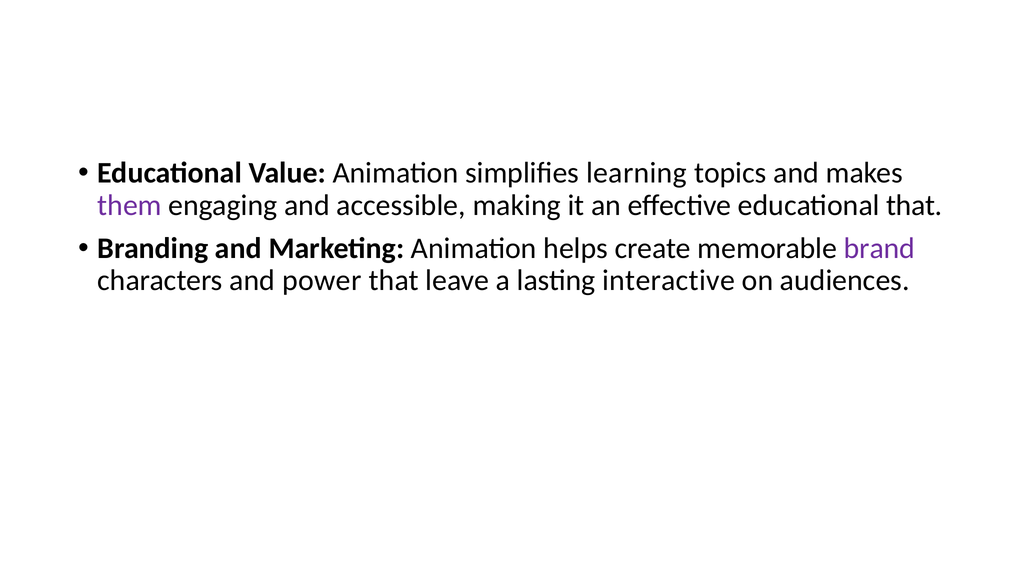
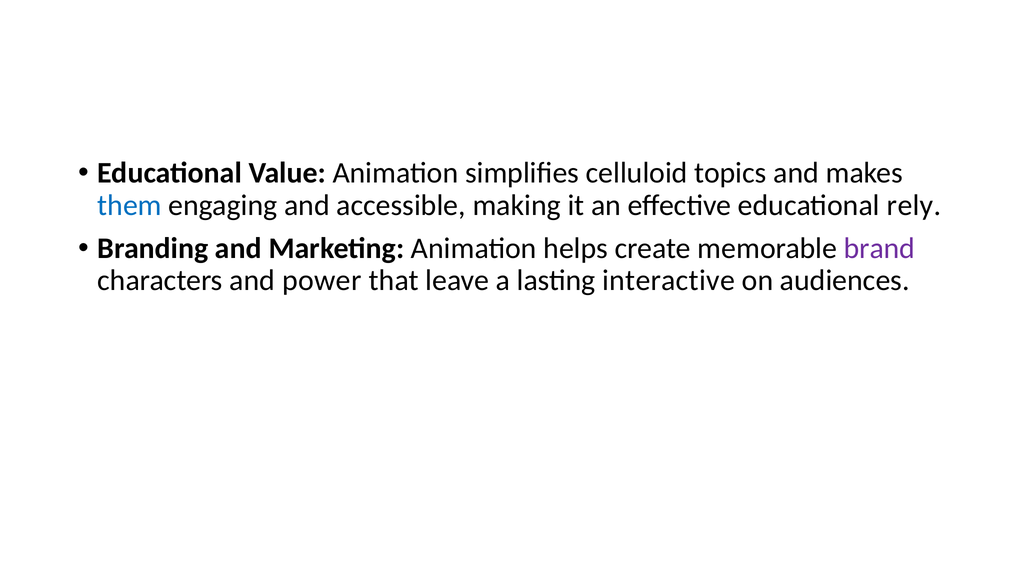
learning: learning -> celluloid
them colour: purple -> blue
educational that: that -> rely
